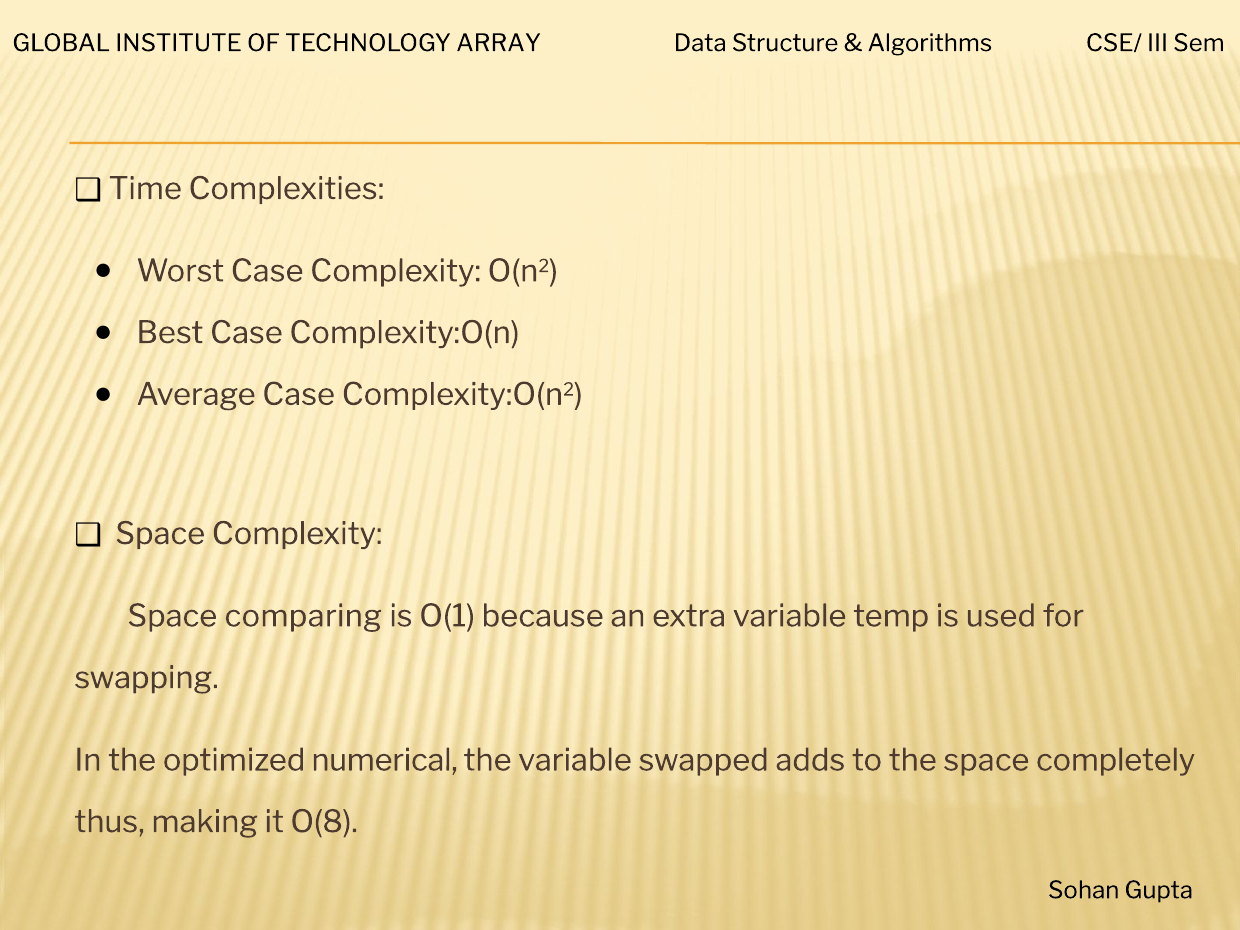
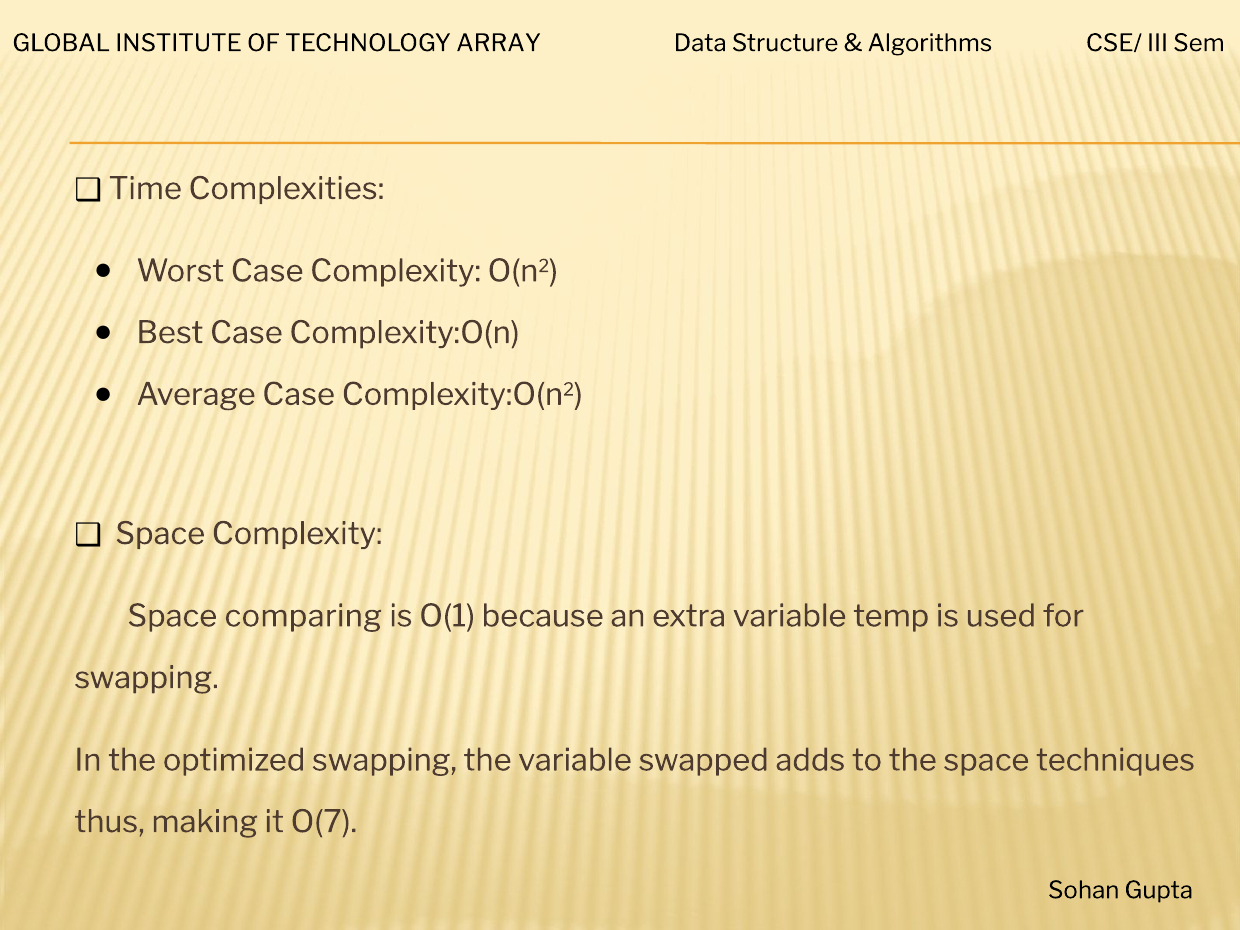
optimized numerical: numerical -> swapping
completely: completely -> techniques
O(8: O(8 -> O(7
